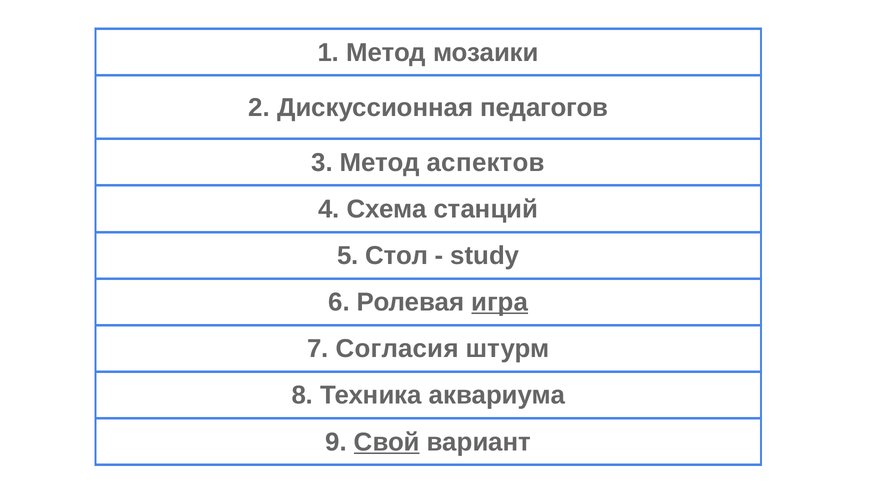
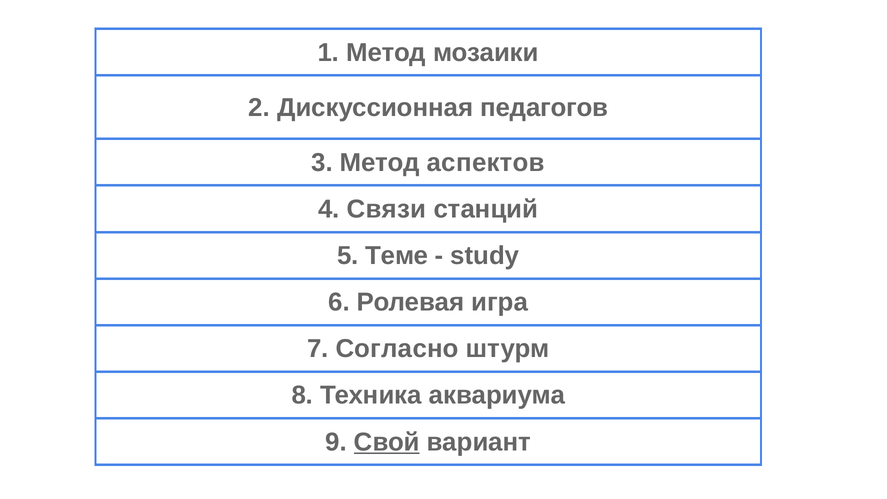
Схема: Схема -> Связи
Стол: Стол -> Теме
игра underline: present -> none
Согласия: Согласия -> Согласно
